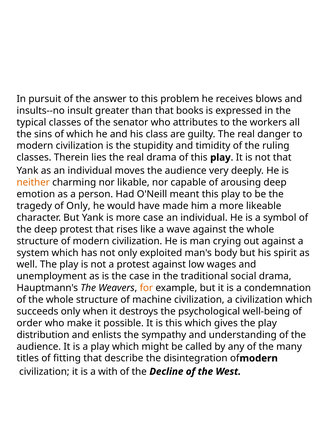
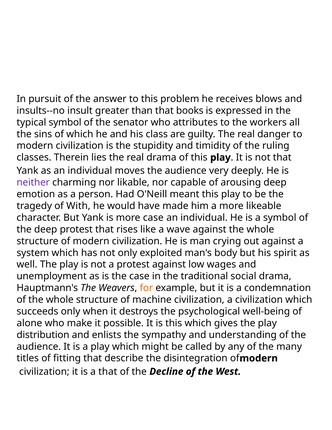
typical classes: classes -> symbol
neither colour: orange -> purple
of Only: Only -> With
order: order -> alone
a with: with -> that
